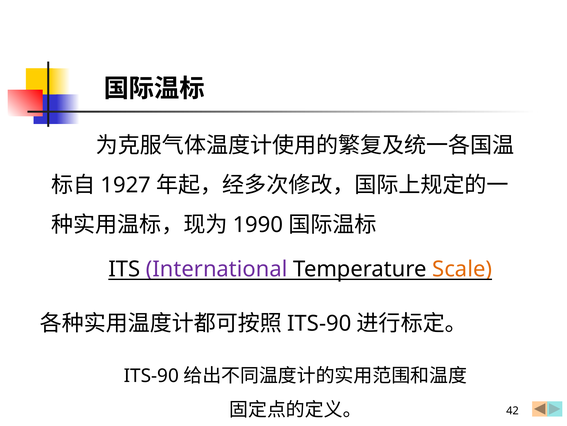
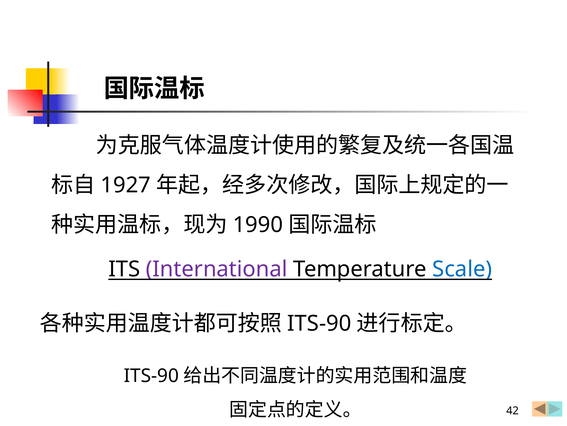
Scale colour: orange -> blue
